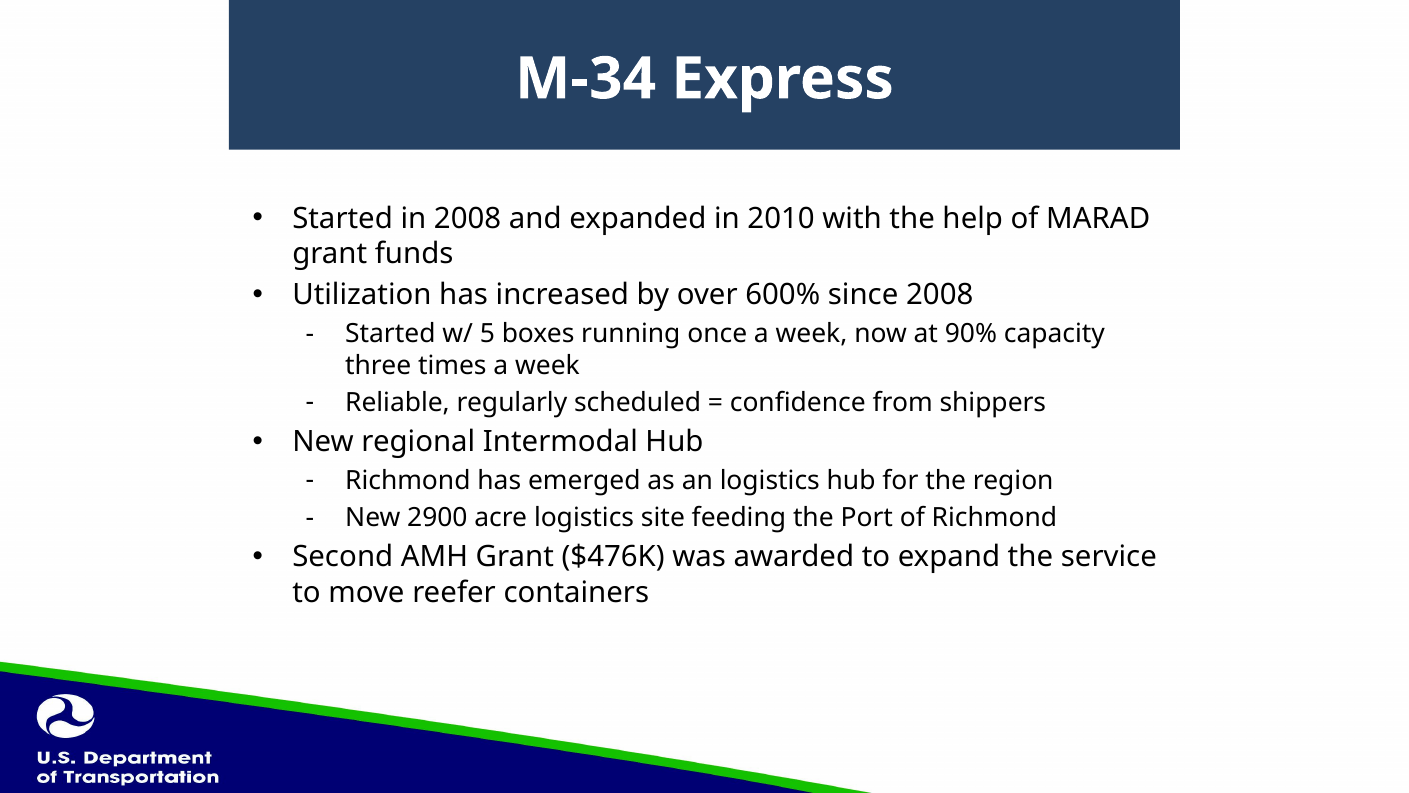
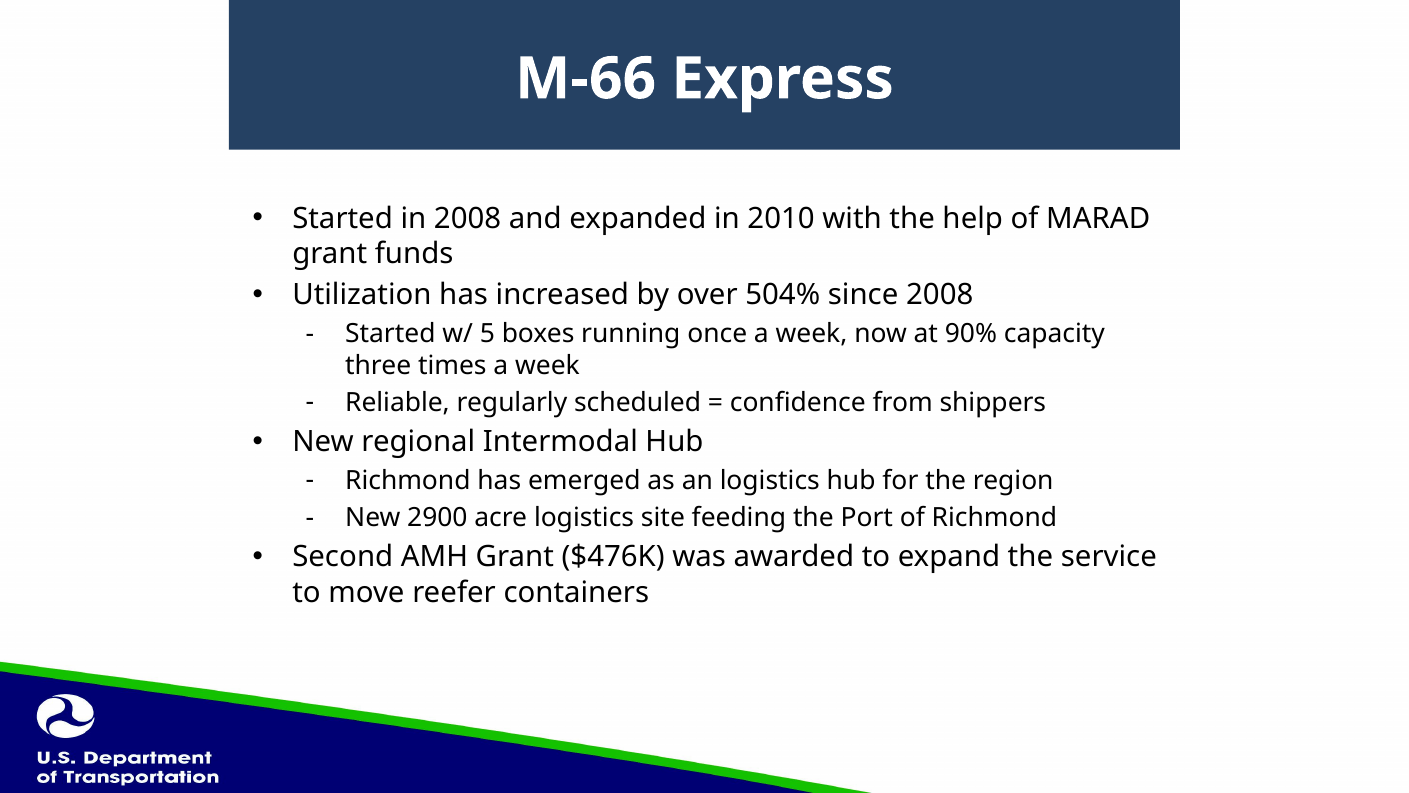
M-34: M-34 -> M-66
600%: 600% -> 504%
